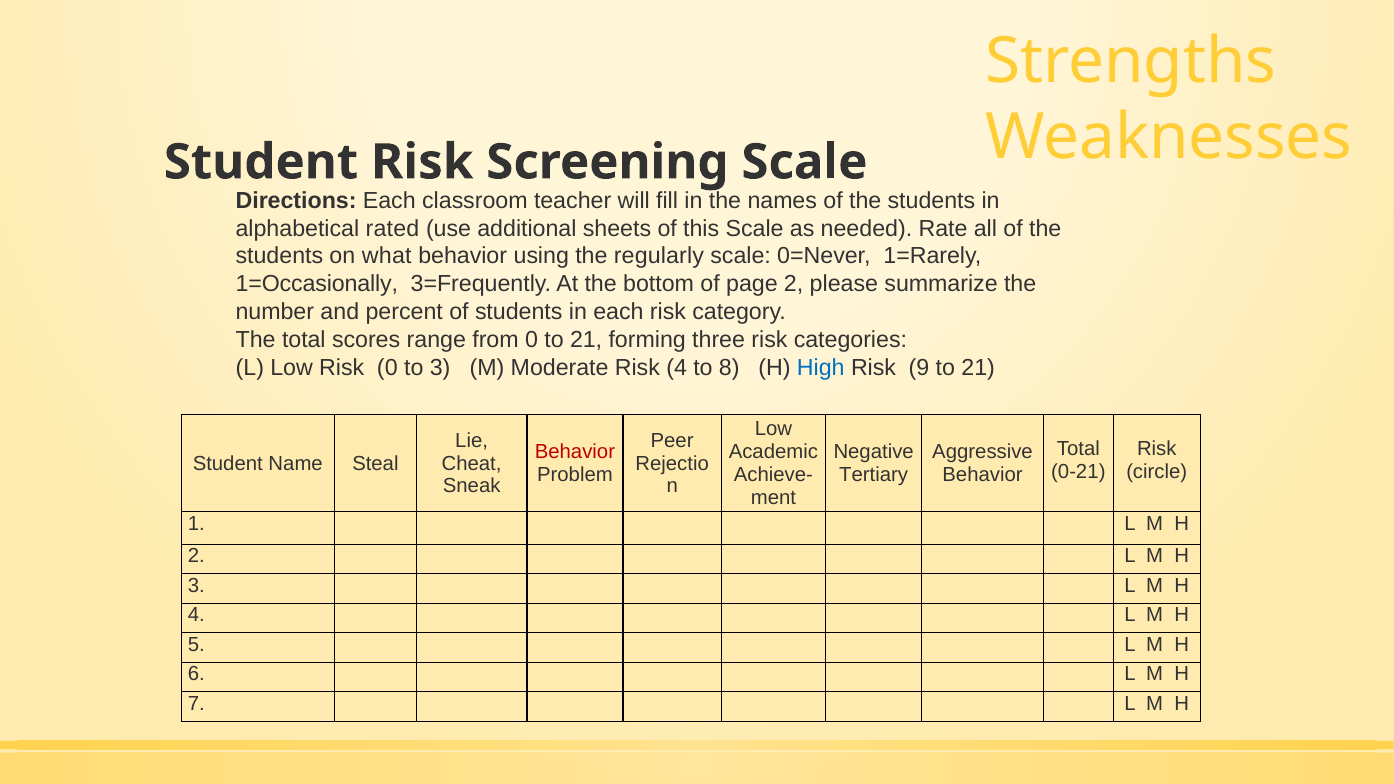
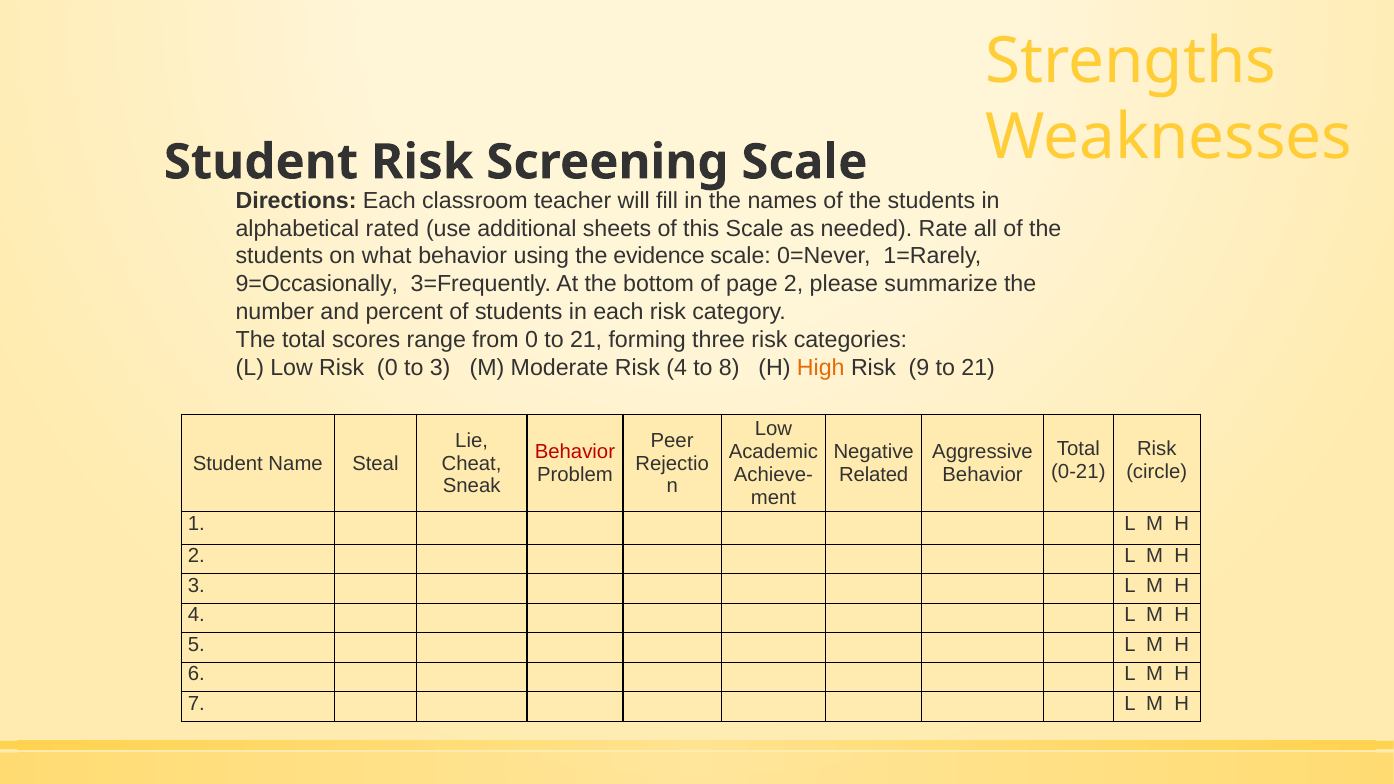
regularly: regularly -> evidence
1=Occasionally: 1=Occasionally -> 9=Occasionally
High colour: blue -> orange
Tertiary: Tertiary -> Related
